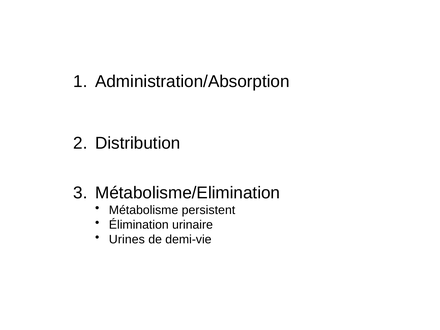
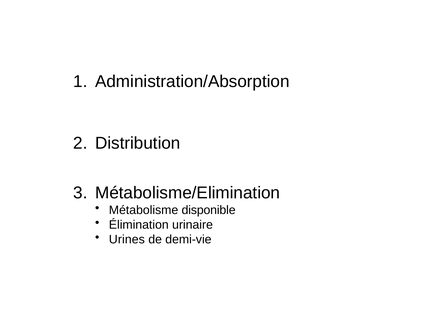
persistent: persistent -> disponible
